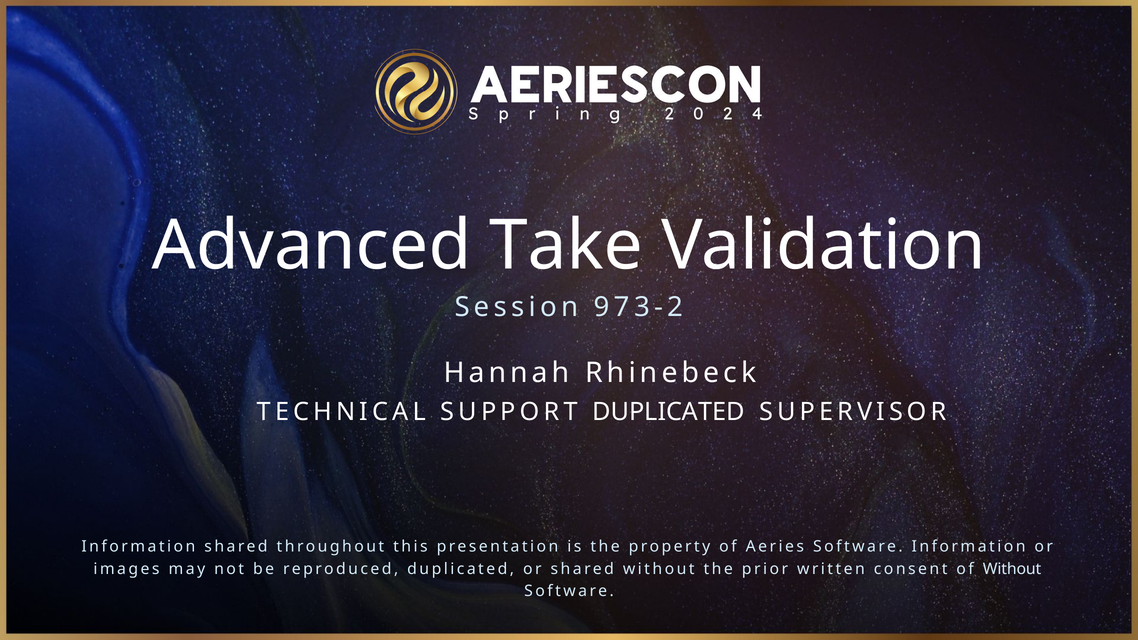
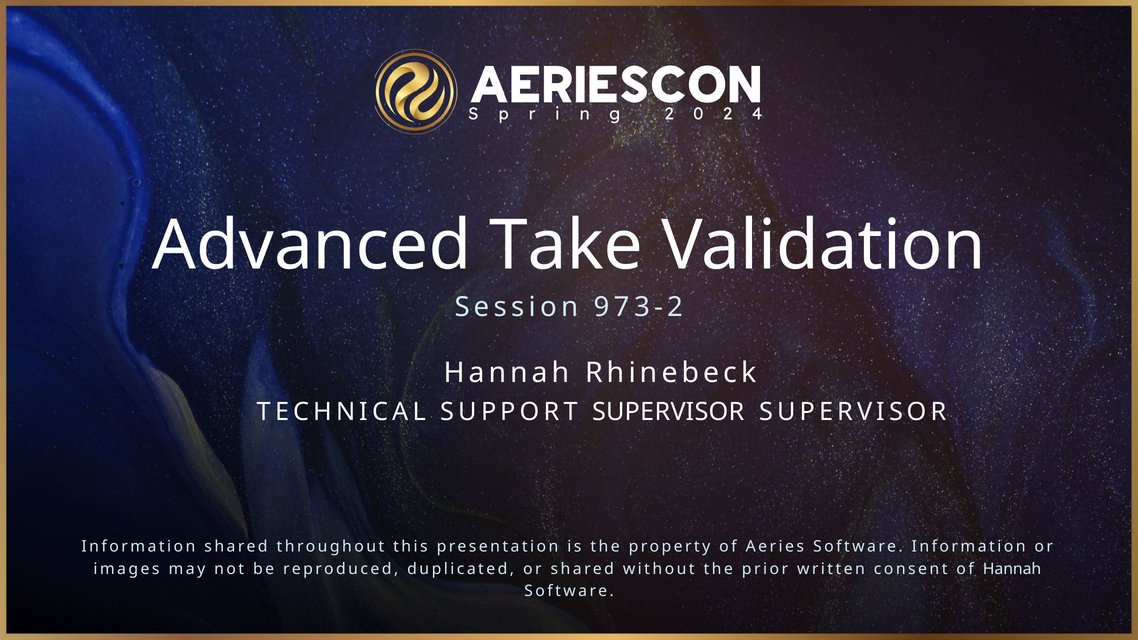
SUPPORT DUPLICATED: DUPLICATED -> SUPERVISOR
of Without: Without -> Hannah
